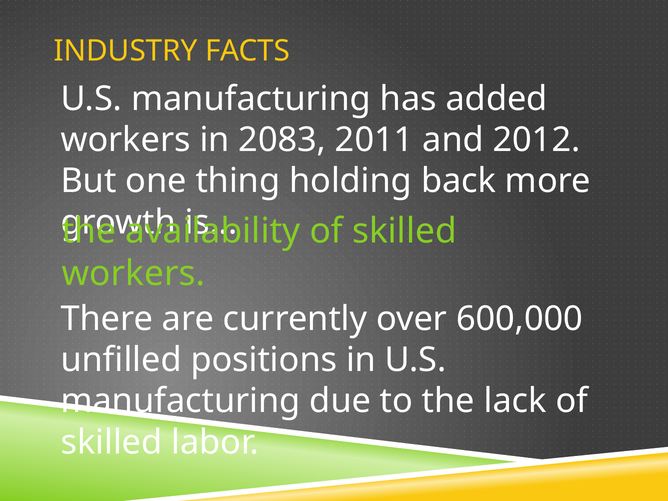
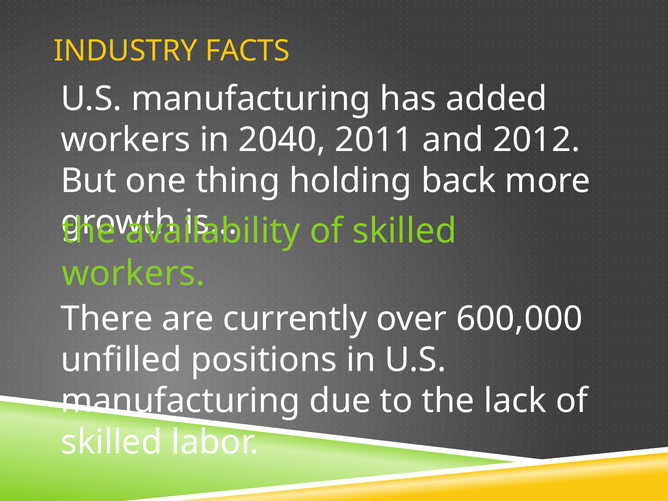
2083: 2083 -> 2040
